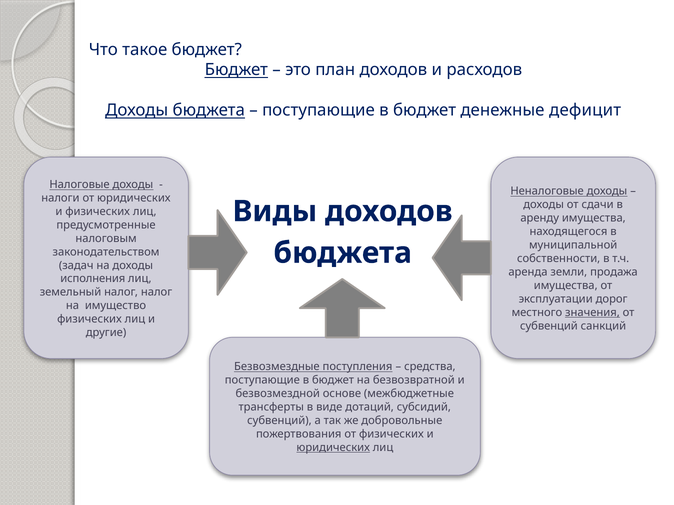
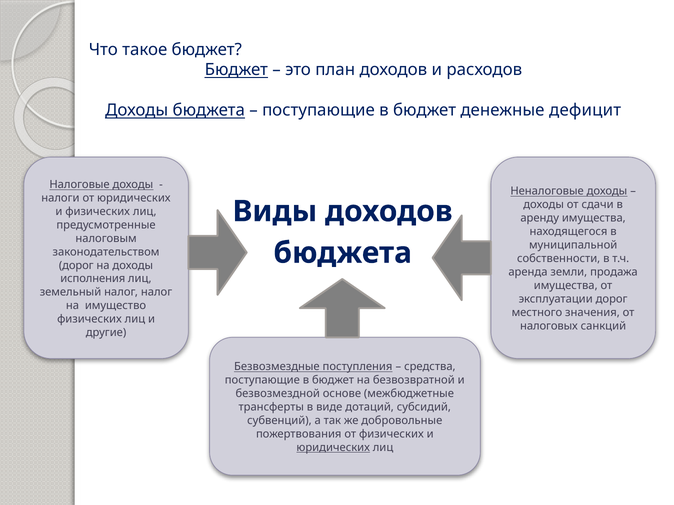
задач at (76, 266): задач -> дорог
значения underline: present -> none
субвенций at (549, 326): субвенций -> налоговых
